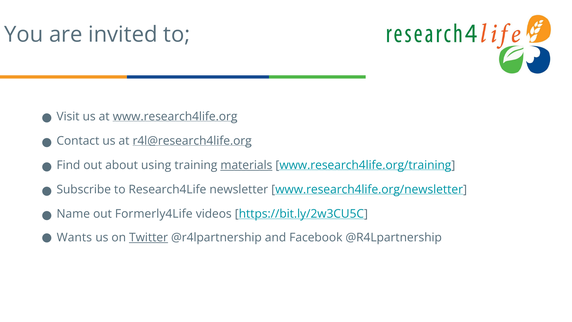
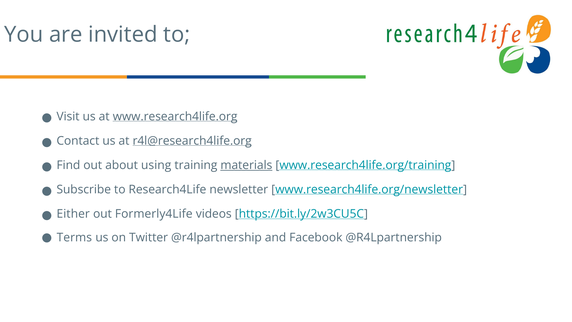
Name: Name -> Either
Wants: Wants -> Terms
Twitter underline: present -> none
